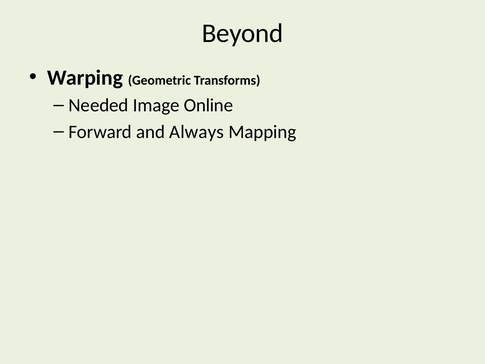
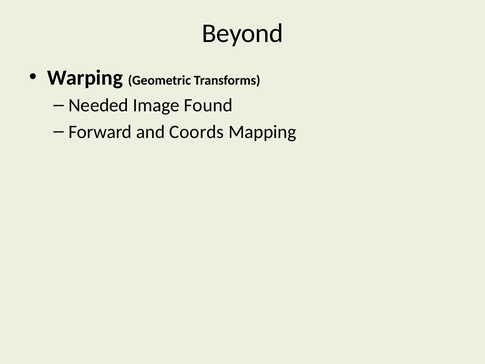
Online: Online -> Found
Always: Always -> Coords
